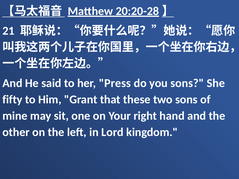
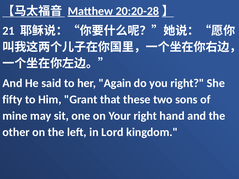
Press: Press -> Again
you sons: sons -> right
